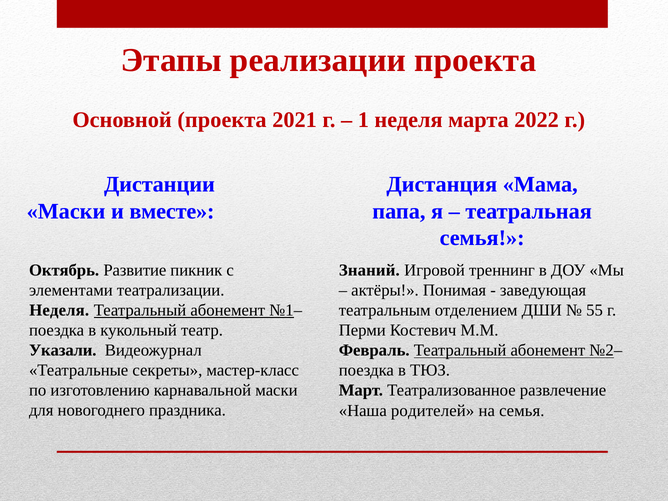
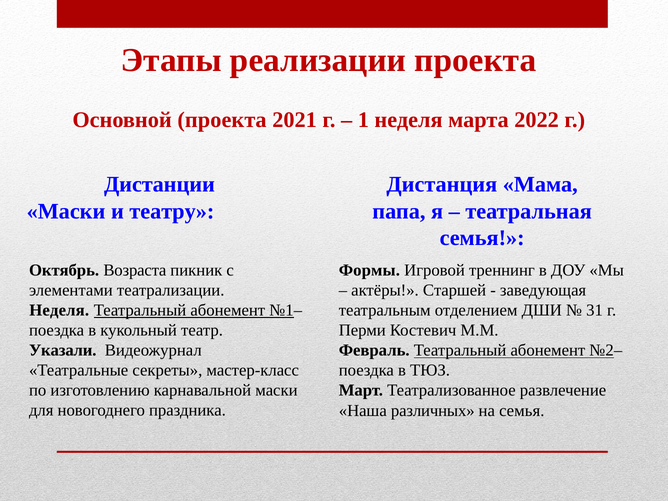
вместе: вместе -> театру
Развитие: Развитие -> Возраста
Знаний: Знаний -> Формы
Понимая: Понимая -> Старшей
55: 55 -> 31
родителей: родителей -> различных
